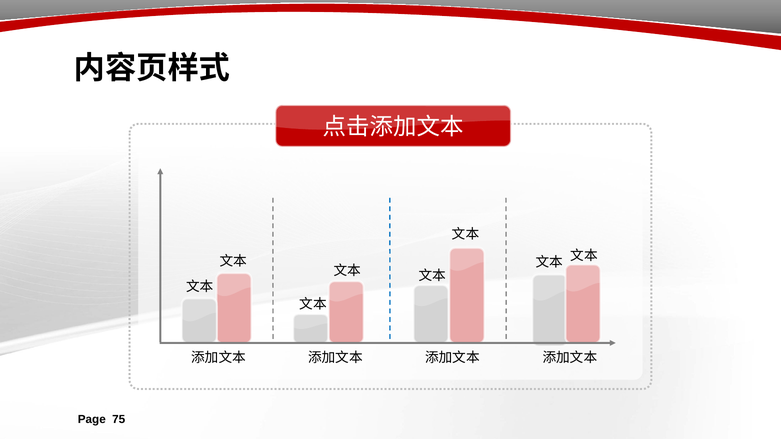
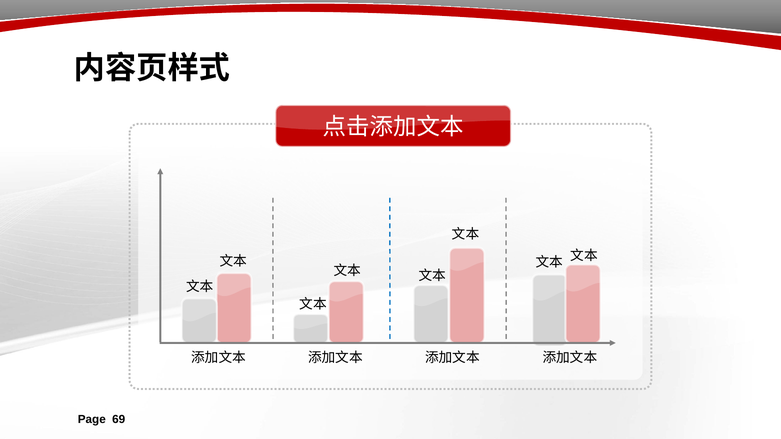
75: 75 -> 69
